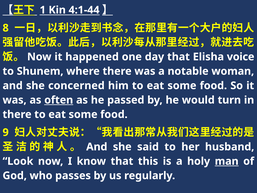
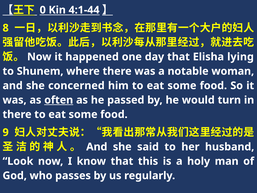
1: 1 -> 0
voice: voice -> lying
man underline: present -> none
